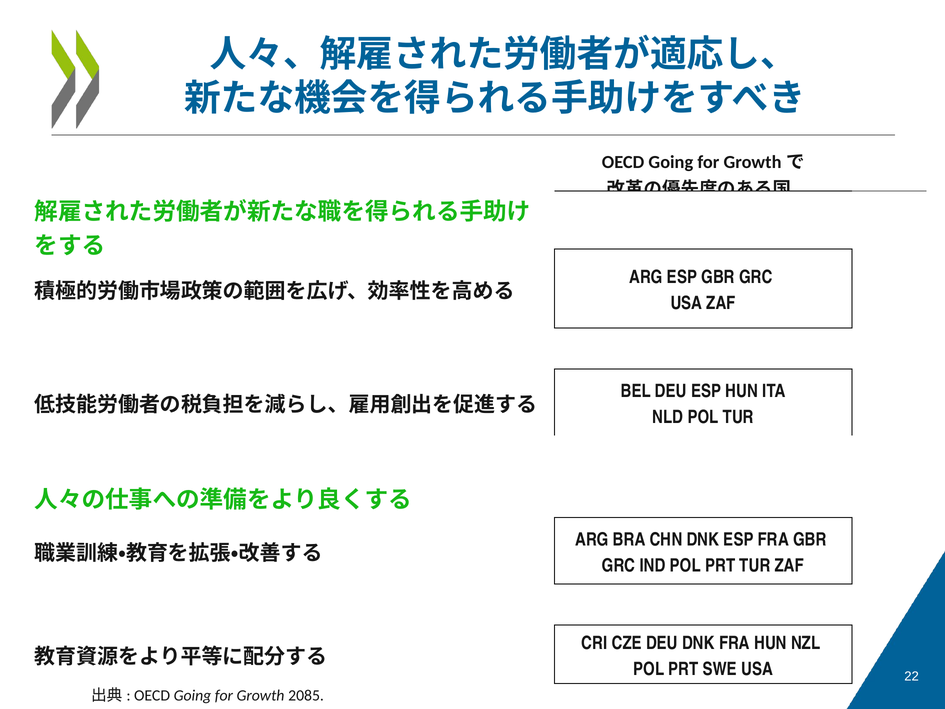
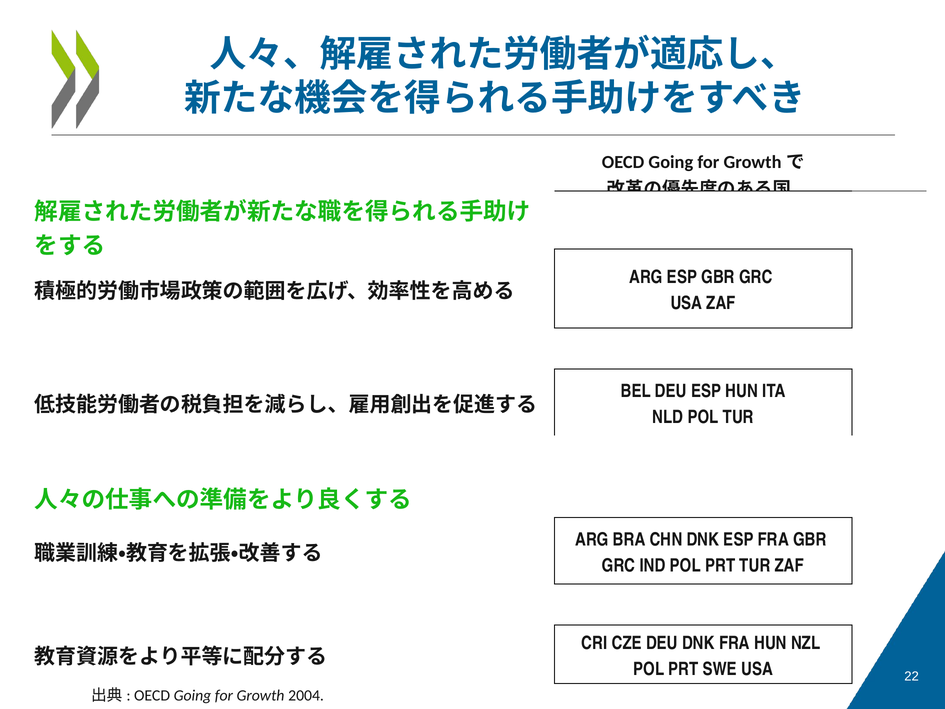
2085: 2085 -> 2004
